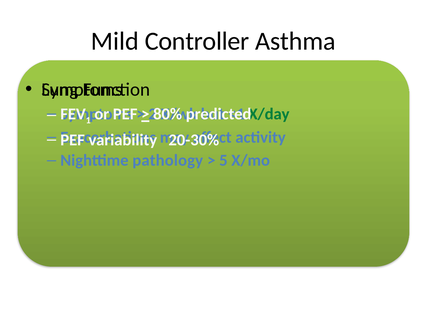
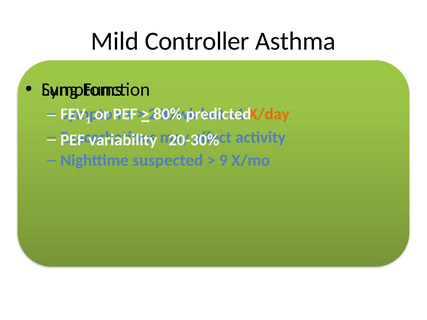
X/day colour: green -> orange
pathology: pathology -> suspected
5: 5 -> 9
